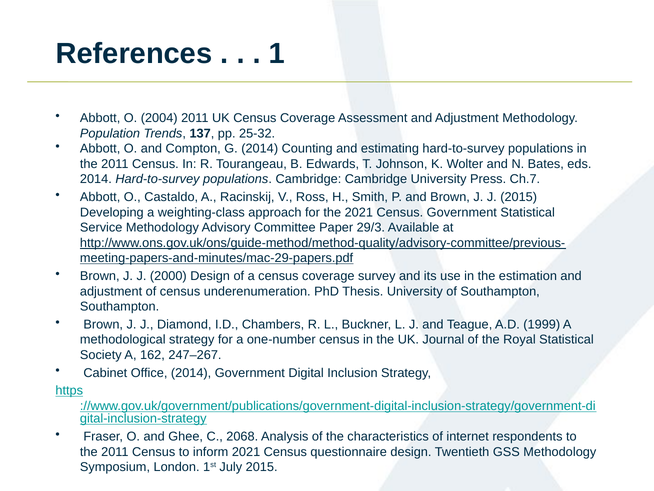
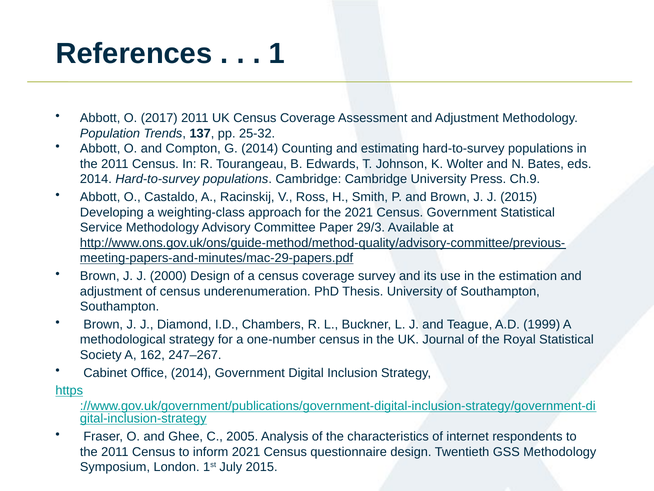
2004: 2004 -> 2017
Ch.7: Ch.7 -> Ch.9
2068: 2068 -> 2005
